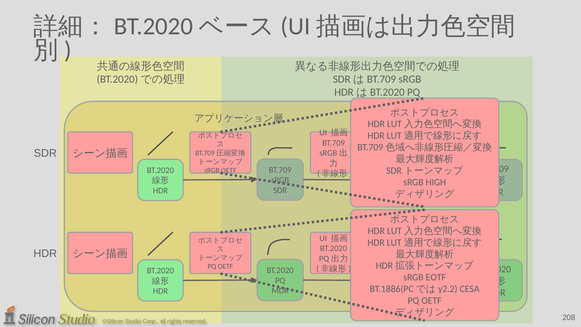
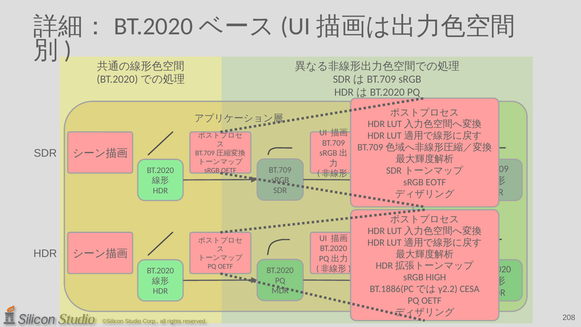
HIGH at (436, 182): HIGH -> EOTF
EOTF at (436, 277): EOTF -> HIGH
